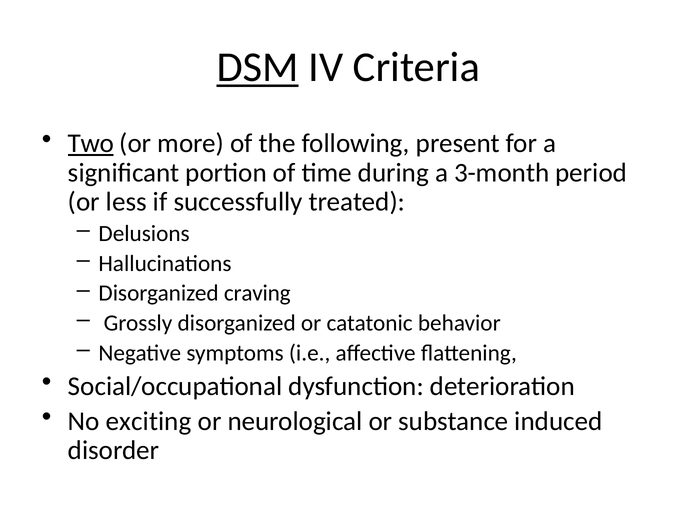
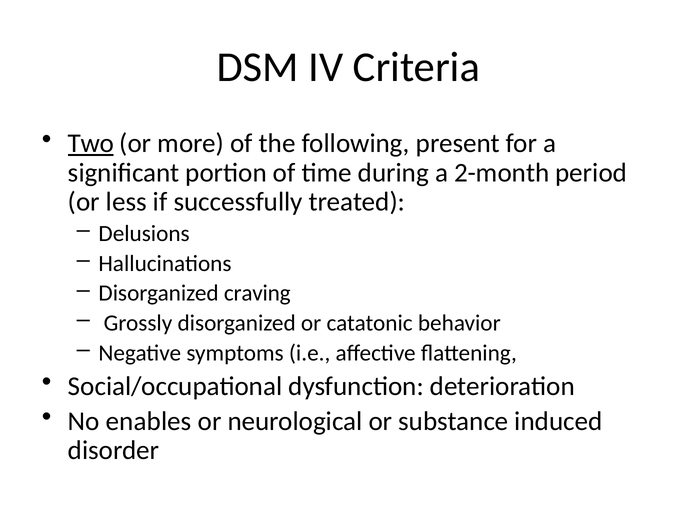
DSM underline: present -> none
3-month: 3-month -> 2-month
exciting: exciting -> enables
